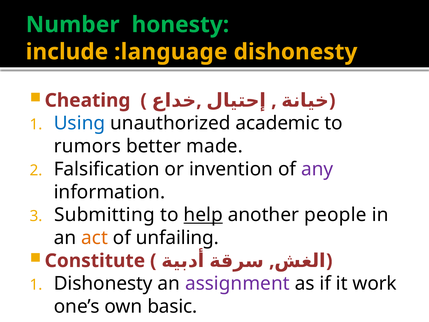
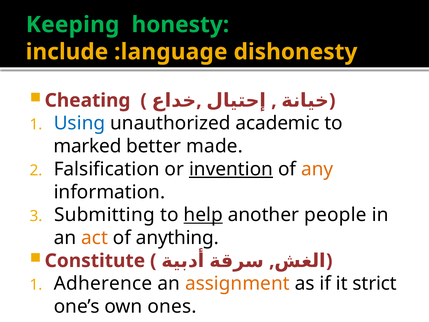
Number: Number -> Keeping
rumors: rumors -> marked
invention underline: none -> present
any colour: purple -> orange
unfailing: unfailing -> anything
Dishonesty at (103, 283): Dishonesty -> Adherence
assignment colour: purple -> orange
work: work -> strict
basic: basic -> ones
